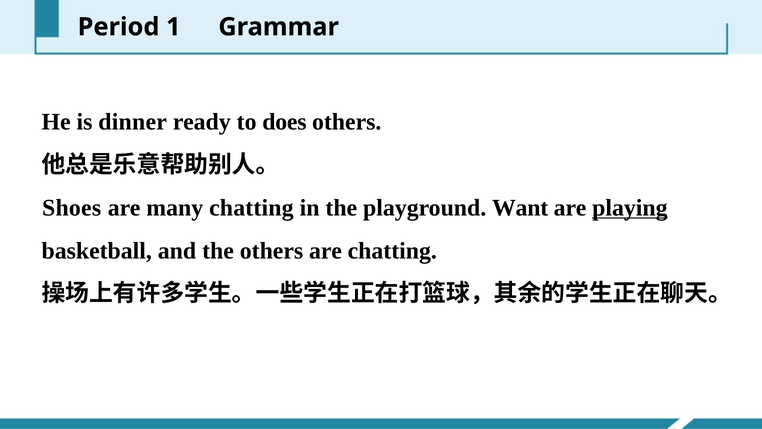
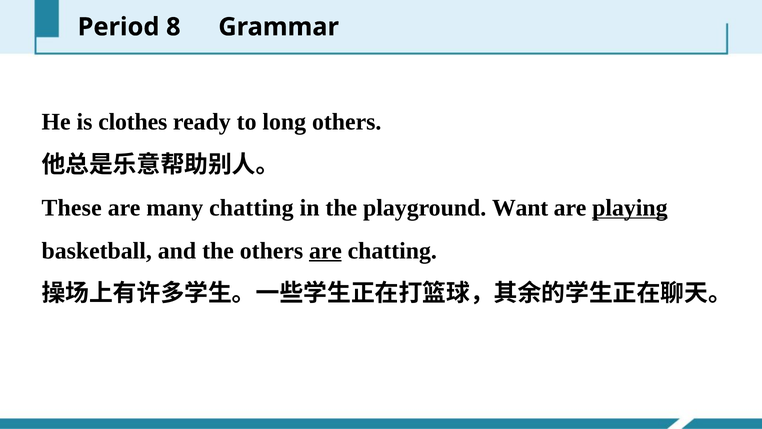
1: 1 -> 8
dinner: dinner -> clothes
does: does -> long
Shoes: Shoes -> These
are at (325, 250) underline: none -> present
